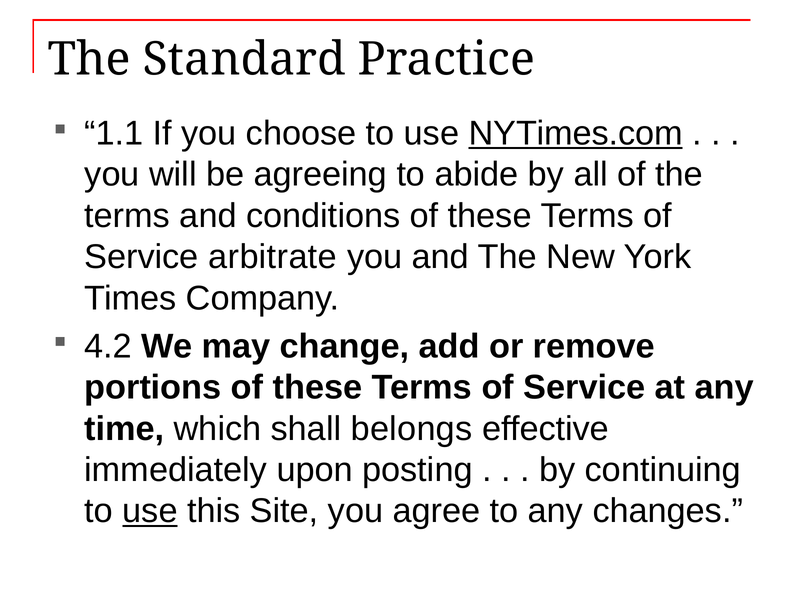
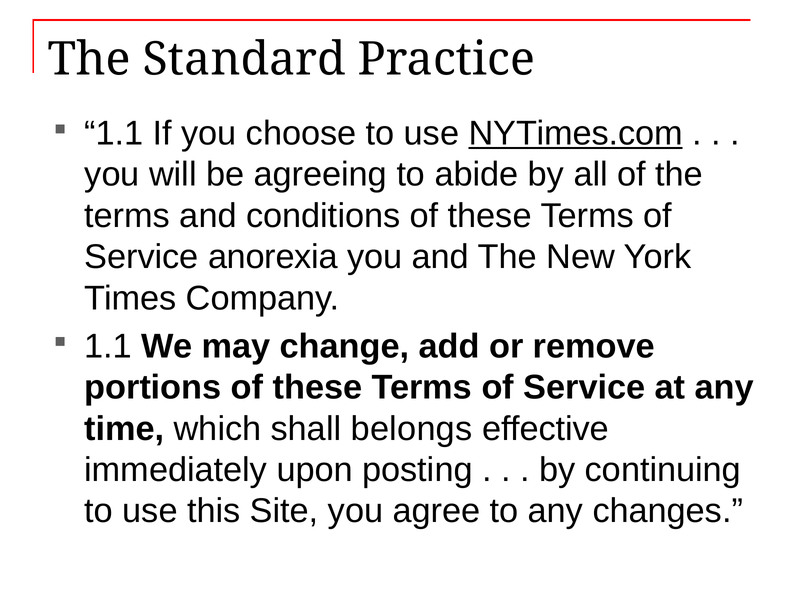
arbitrate: arbitrate -> anorexia
4.2 at (108, 346): 4.2 -> 1.1
use at (150, 511) underline: present -> none
